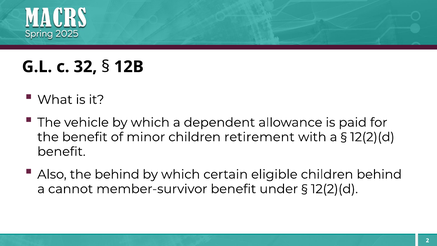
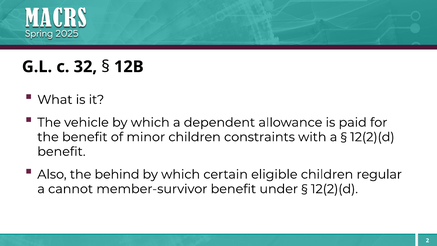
retirement: retirement -> constraints
children behind: behind -> regular
